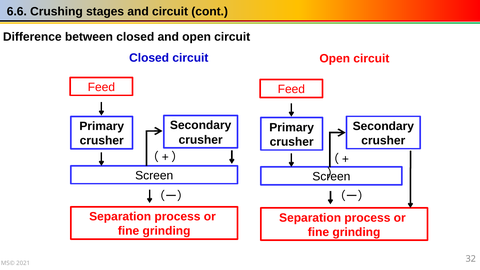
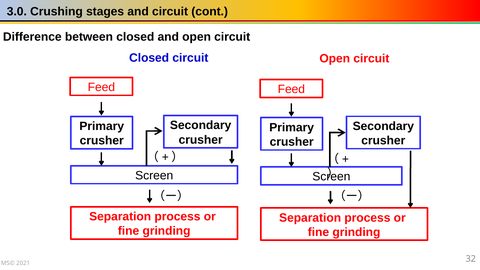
6.6: 6.6 -> 3.0
